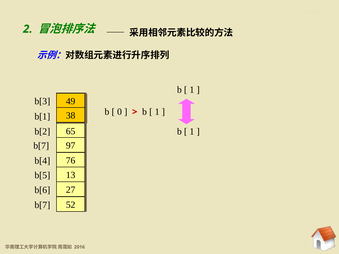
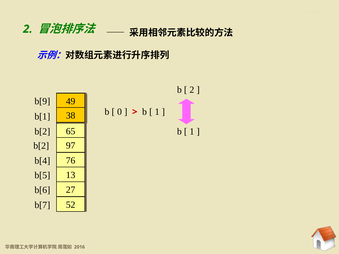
1 at (192, 90): 1 -> 2
b[3: b[3 -> b[9
b[7 at (41, 146): b[7 -> b[2
